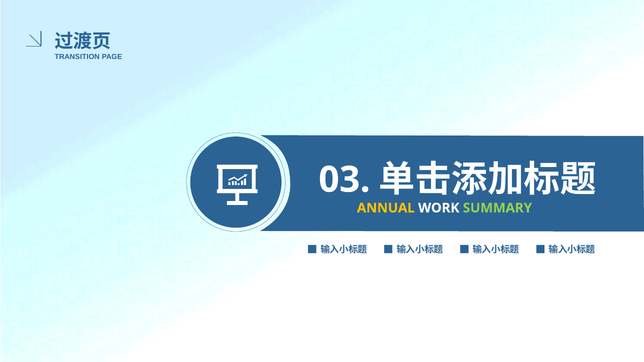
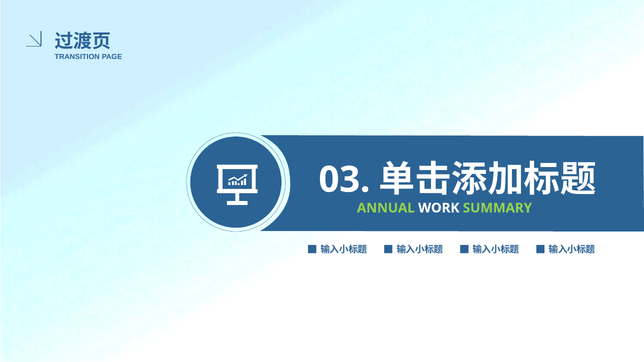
ANNUAL colour: yellow -> light green
